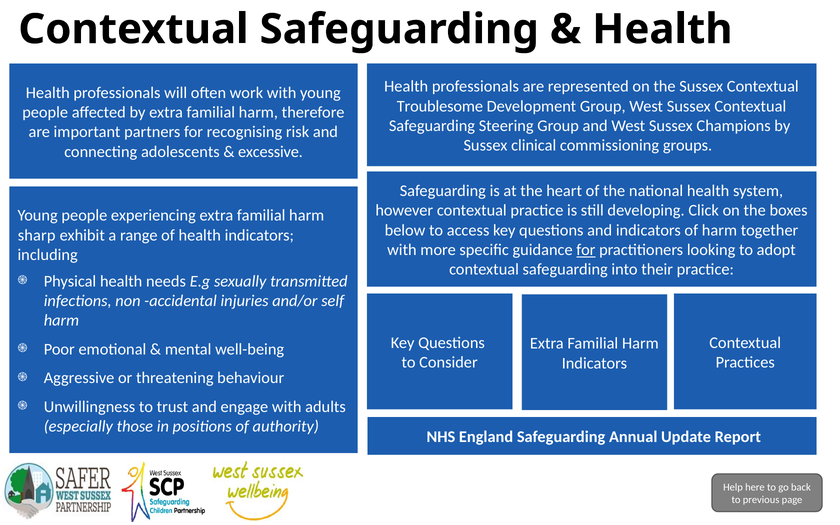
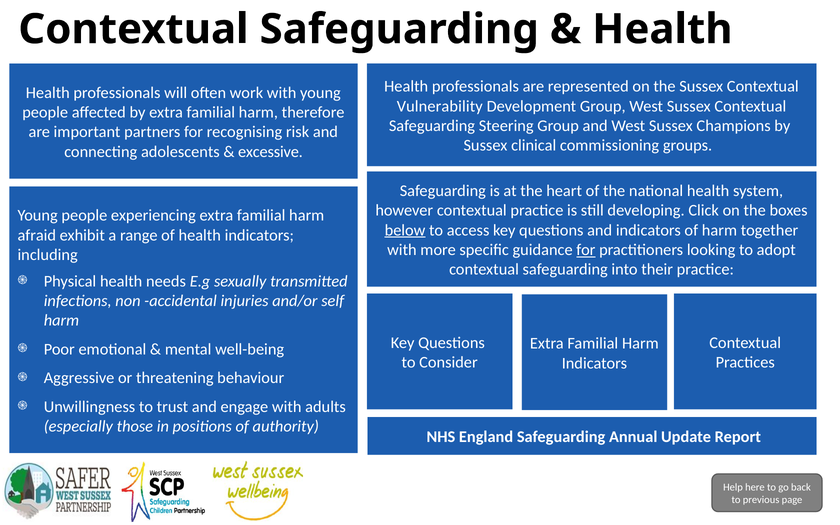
Troublesome: Troublesome -> Vulnerability
below underline: none -> present
sharp: sharp -> afraid
